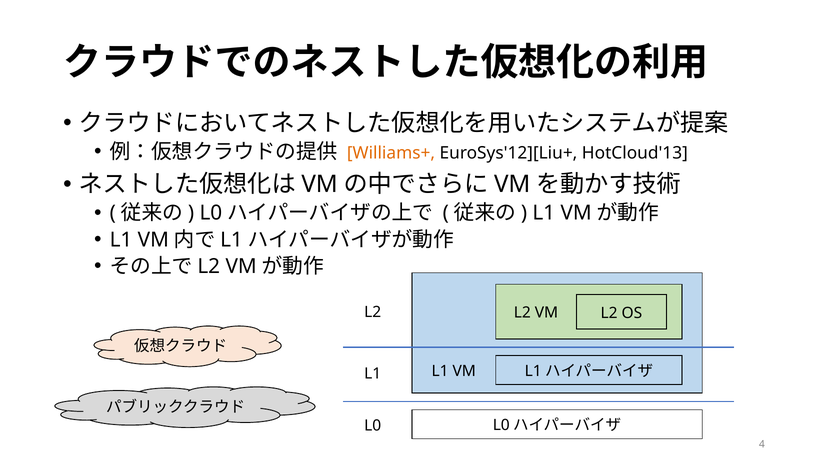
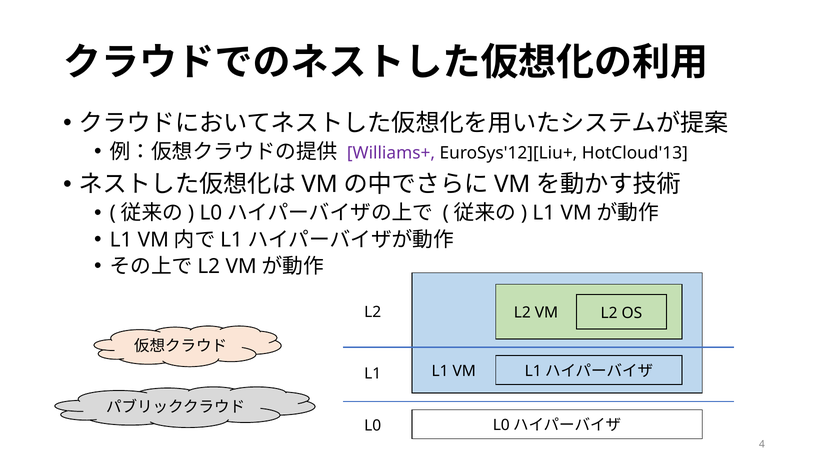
Williams+ colour: orange -> purple
